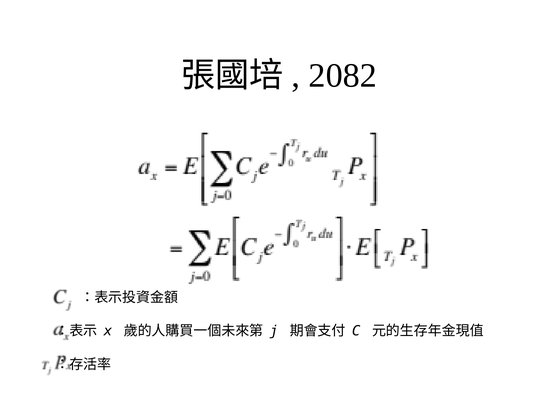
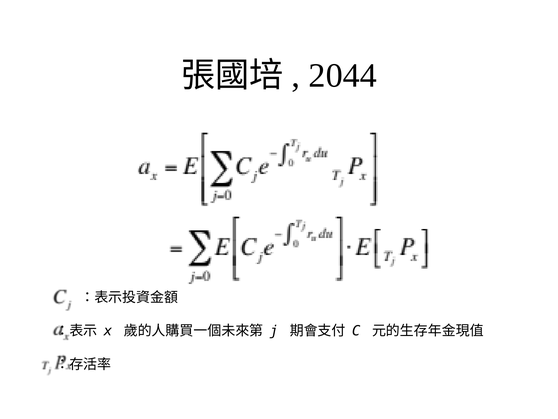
2082: 2082 -> 2044
